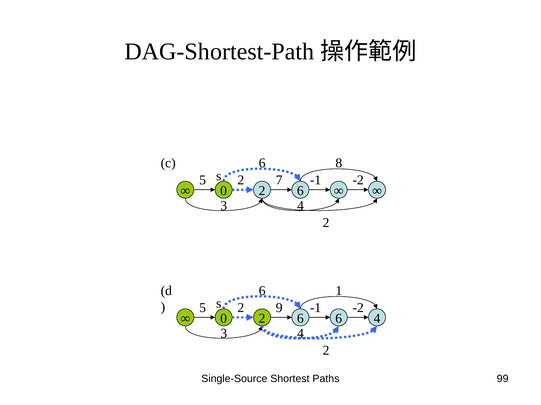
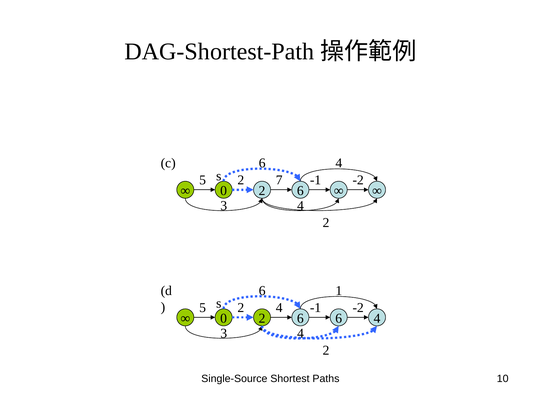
8 at (339, 163): 8 -> 4
2 9: 9 -> 4
99: 99 -> 10
